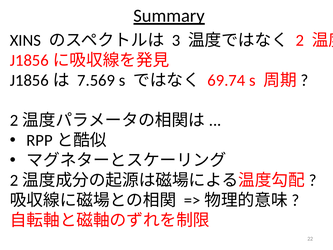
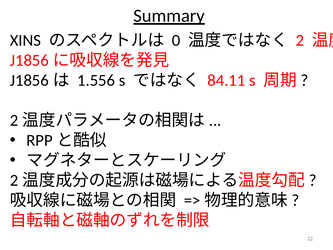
3: 3 -> 0
7.569: 7.569 -> 1.556
69.74: 69.74 -> 84.11
